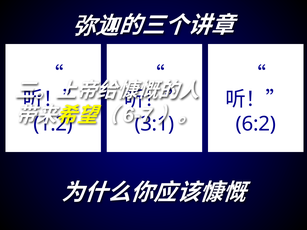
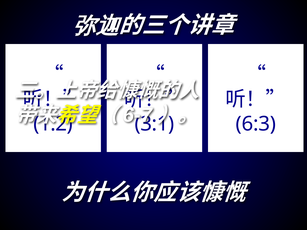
6:2: 6:2 -> 6:3
